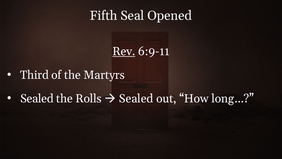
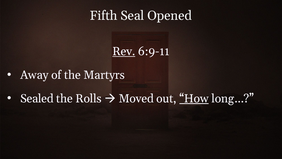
Third: Third -> Away
Sealed at (136, 98): Sealed -> Moved
How underline: none -> present
